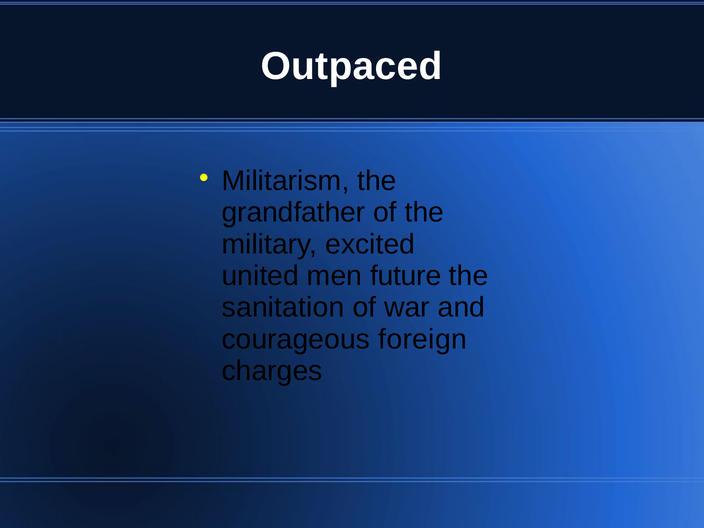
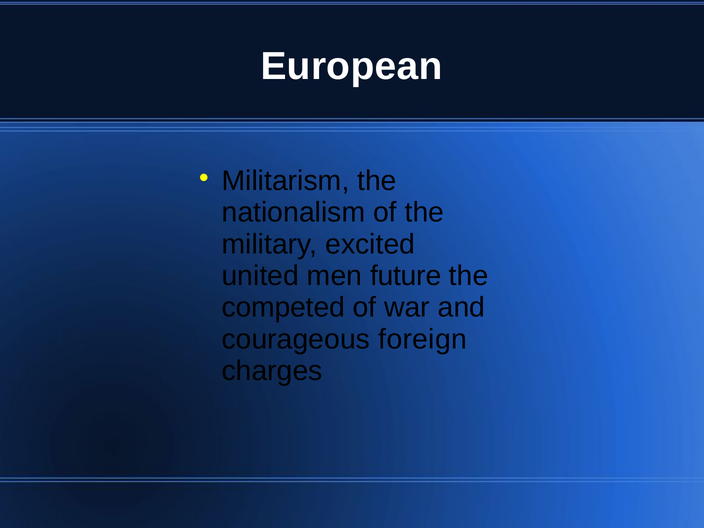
Outpaced: Outpaced -> European
grandfather: grandfather -> nationalism
sanitation: sanitation -> competed
